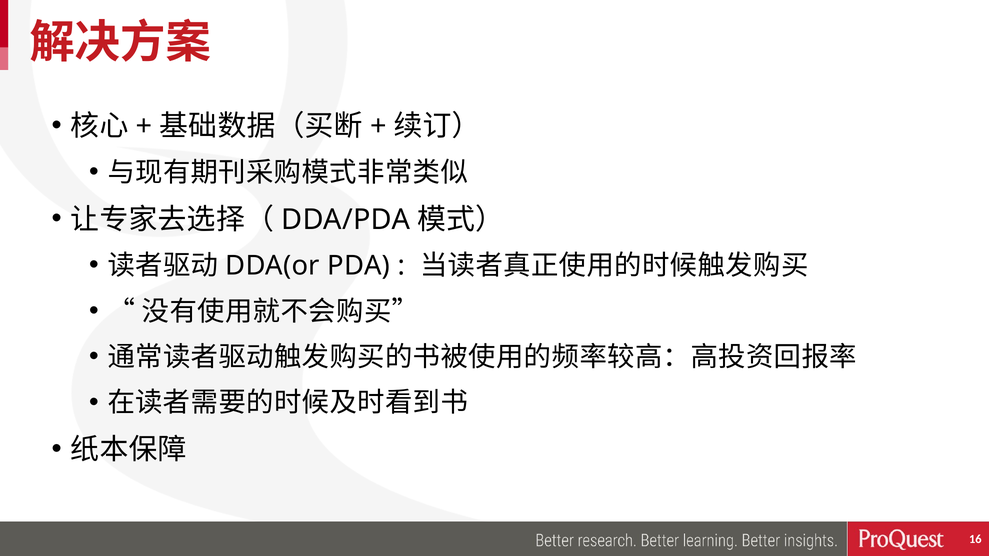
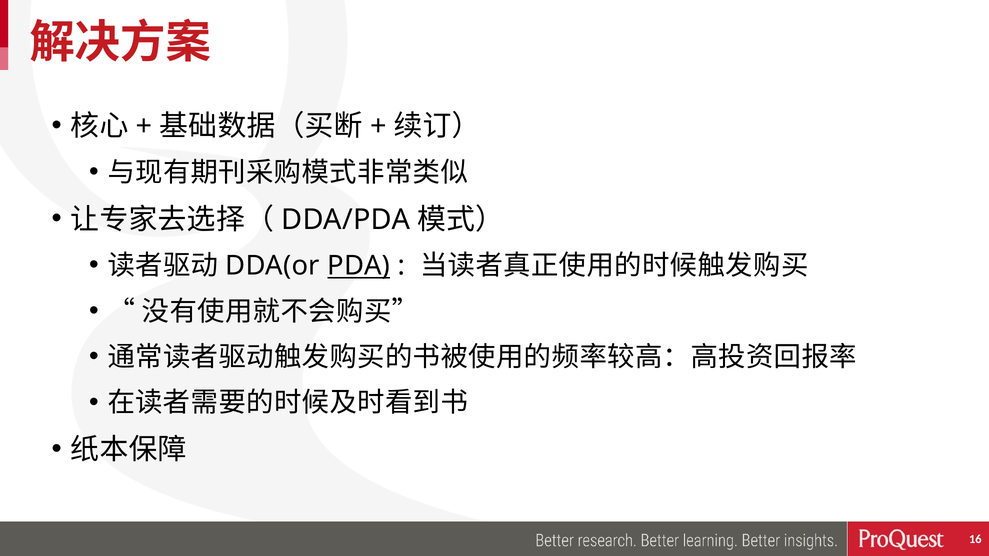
PDA underline: none -> present
